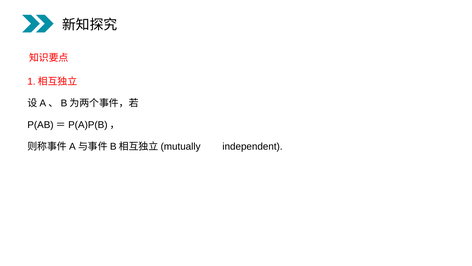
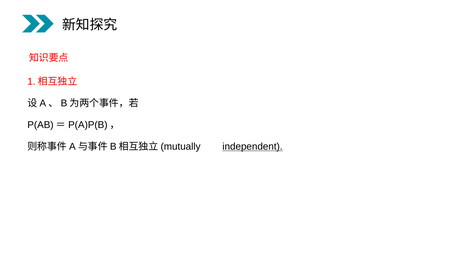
independent underline: none -> present
